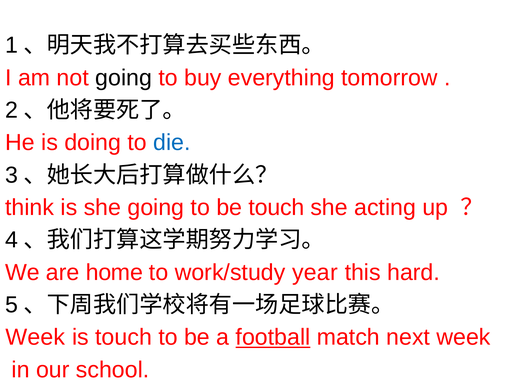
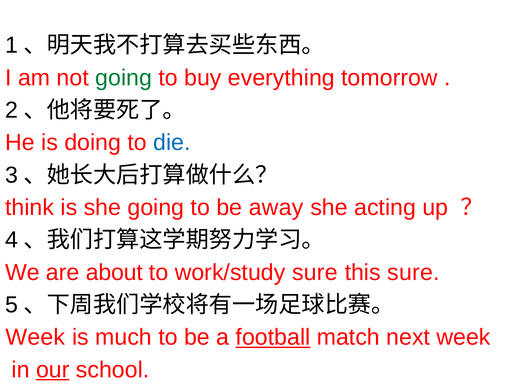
going at (124, 78) colour: black -> green
be touch: touch -> away
home: home -> about
work/study year: year -> sure
this hard: hard -> sure
is touch: touch -> much
our underline: none -> present
